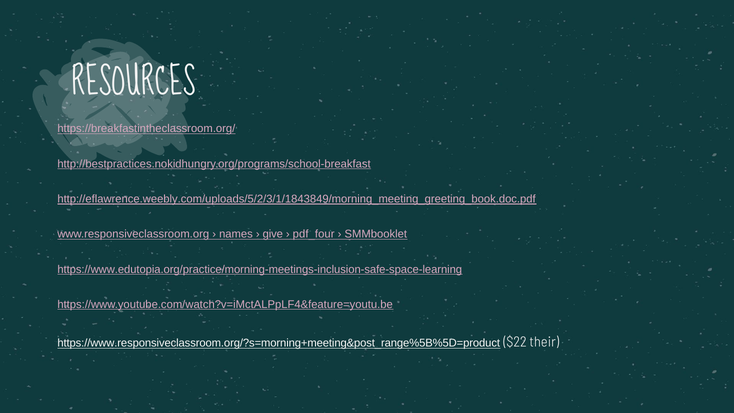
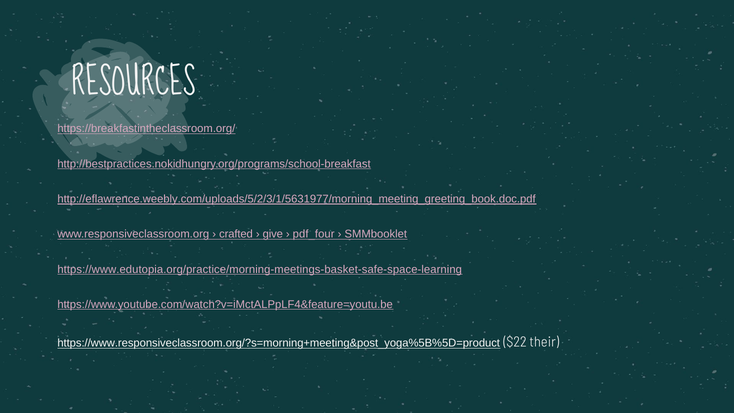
http://eflawrence.weebly.com/uploads/5/2/3/1/1843849/morning_meeting_greeting_book.doc.pdf: http://eflawrence.weebly.com/uploads/5/2/3/1/1843849/morning_meeting_greeting_book.doc.pdf -> http://eflawrence.weebly.com/uploads/5/2/3/1/5631977/morning_meeting_greeting_book.doc.pdf
names: names -> crafted
https://www.edutopia.org/practice/morning-meetings-inclusion-safe-space-learning: https://www.edutopia.org/practice/morning-meetings-inclusion-safe-space-learning -> https://www.edutopia.org/practice/morning-meetings-basket-safe-space-learning
https://www.responsiveclassroom.org/?s=morning+meeting&post_range%5B%5D=product: https://www.responsiveclassroom.org/?s=morning+meeting&post_range%5B%5D=product -> https://www.responsiveclassroom.org/?s=morning+meeting&post_yoga%5B%5D=product
